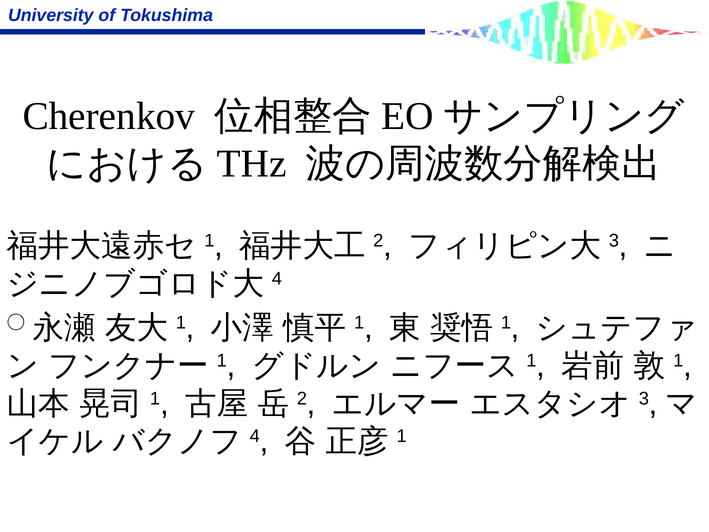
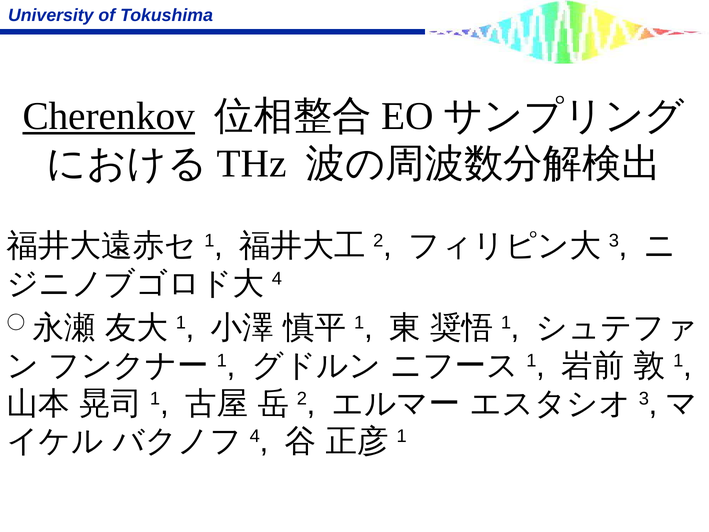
Cherenkov underline: none -> present
